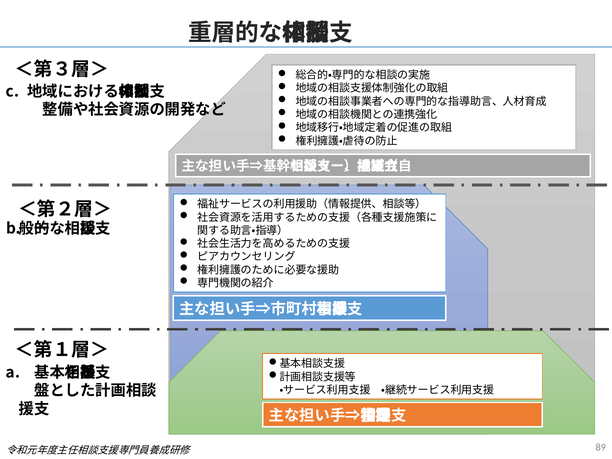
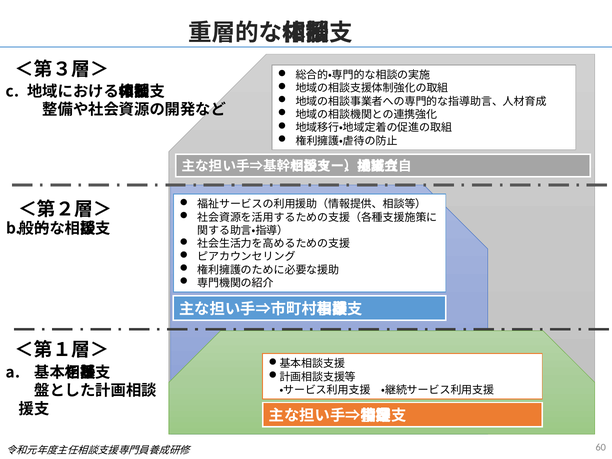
89: 89 -> 60
